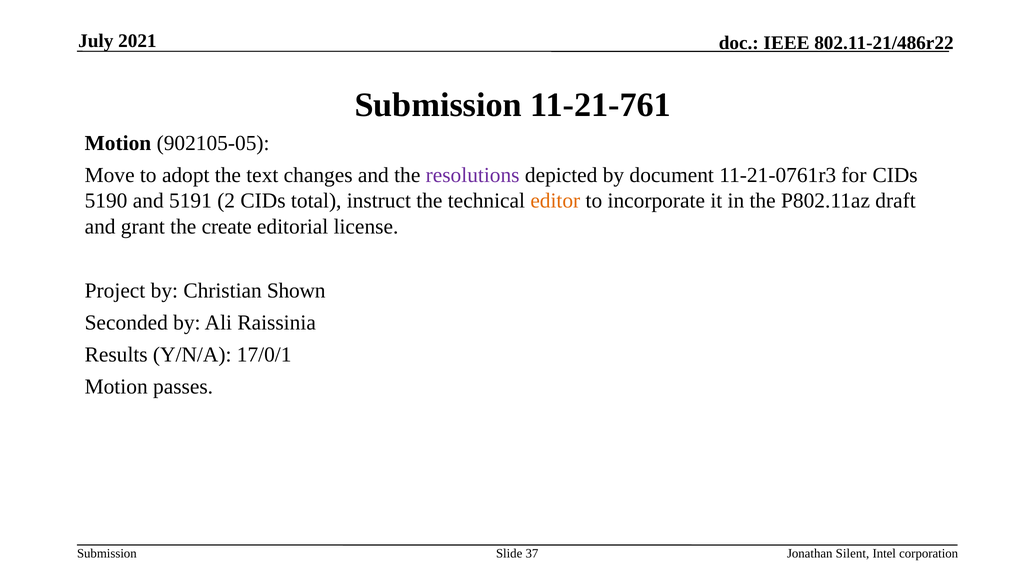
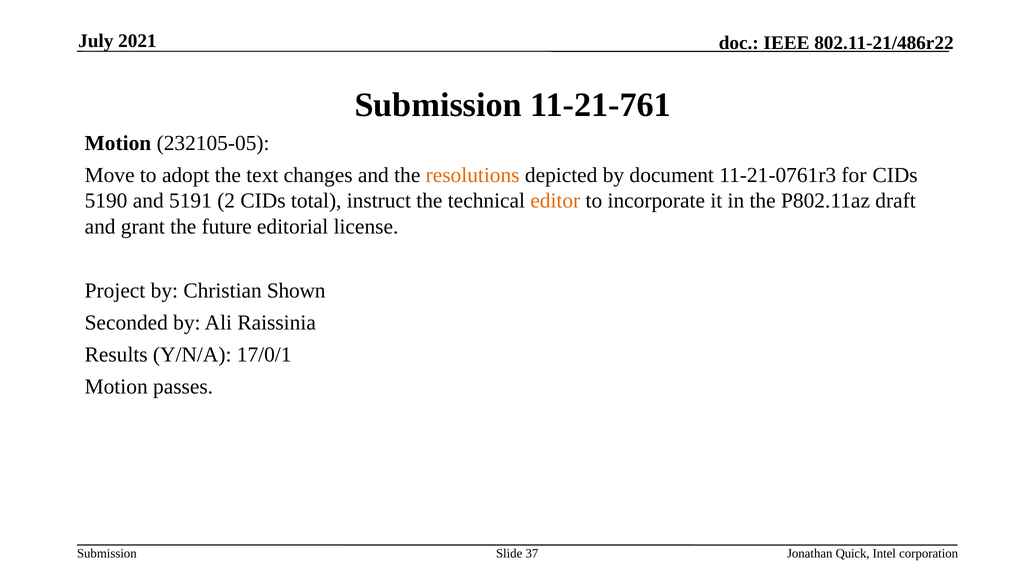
902105-05: 902105-05 -> 232105-05
resolutions colour: purple -> orange
create: create -> future
Silent: Silent -> Quick
